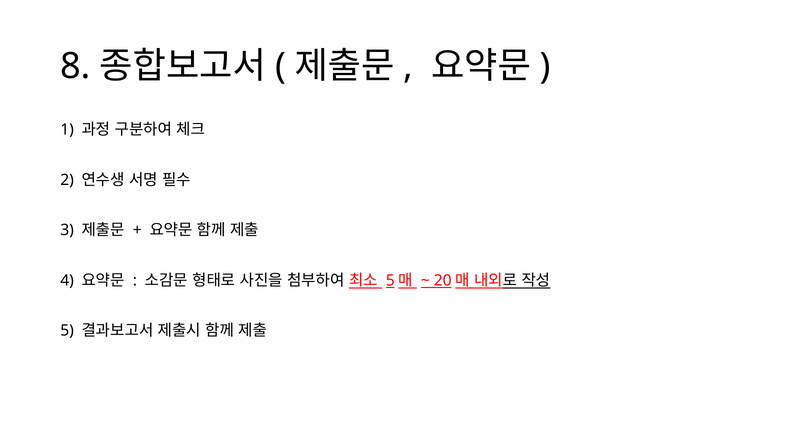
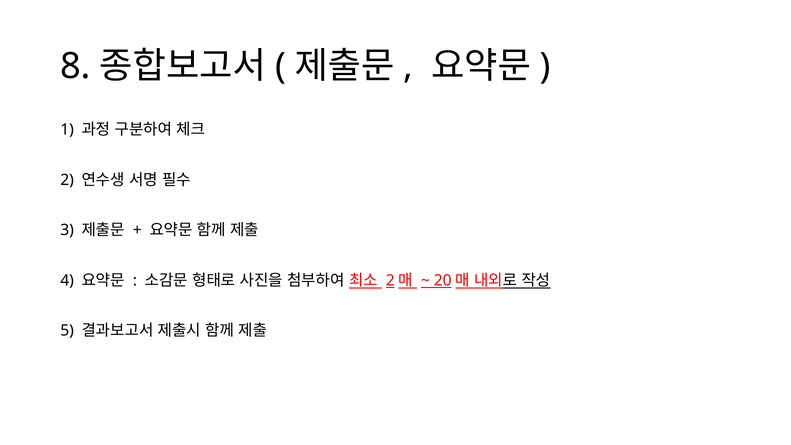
5 at (390, 280): 5 -> 2
